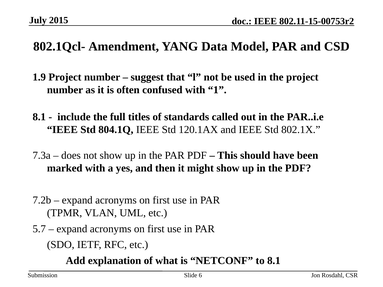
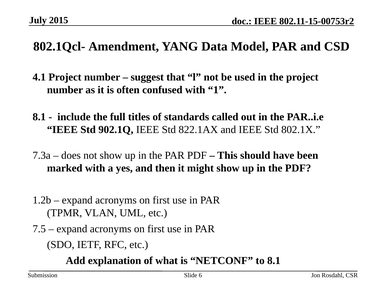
1.9: 1.9 -> 4.1
804.1Q: 804.1Q -> 902.1Q
120.1AX: 120.1AX -> 822.1AX
7.2b: 7.2b -> 1.2b
5.7: 5.7 -> 7.5
